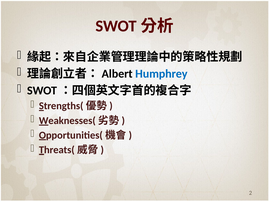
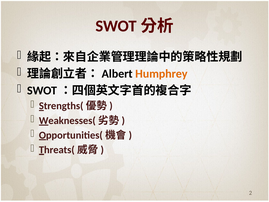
Humphrey colour: blue -> orange
